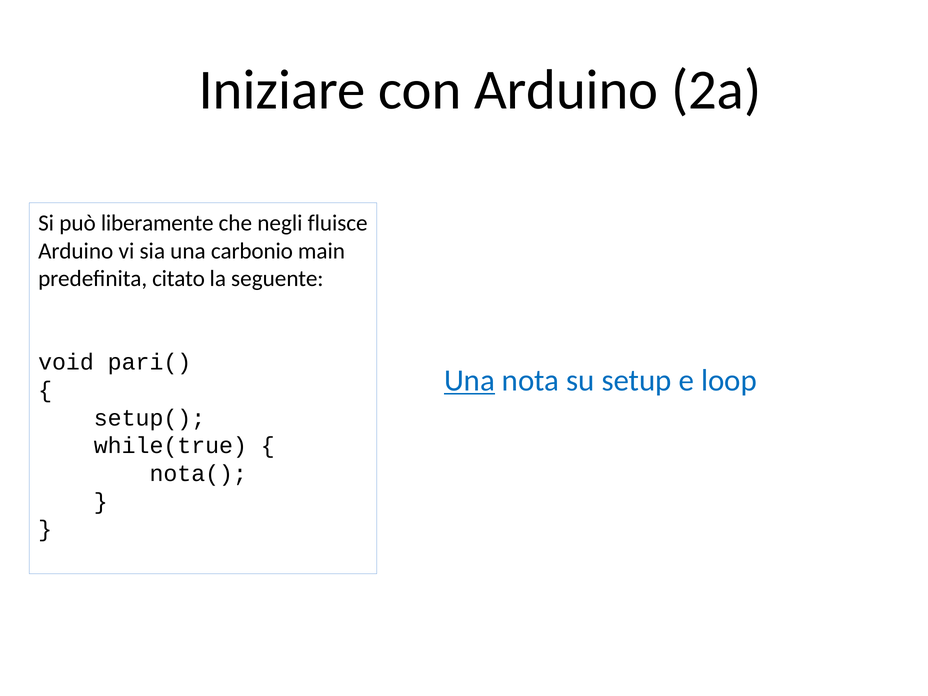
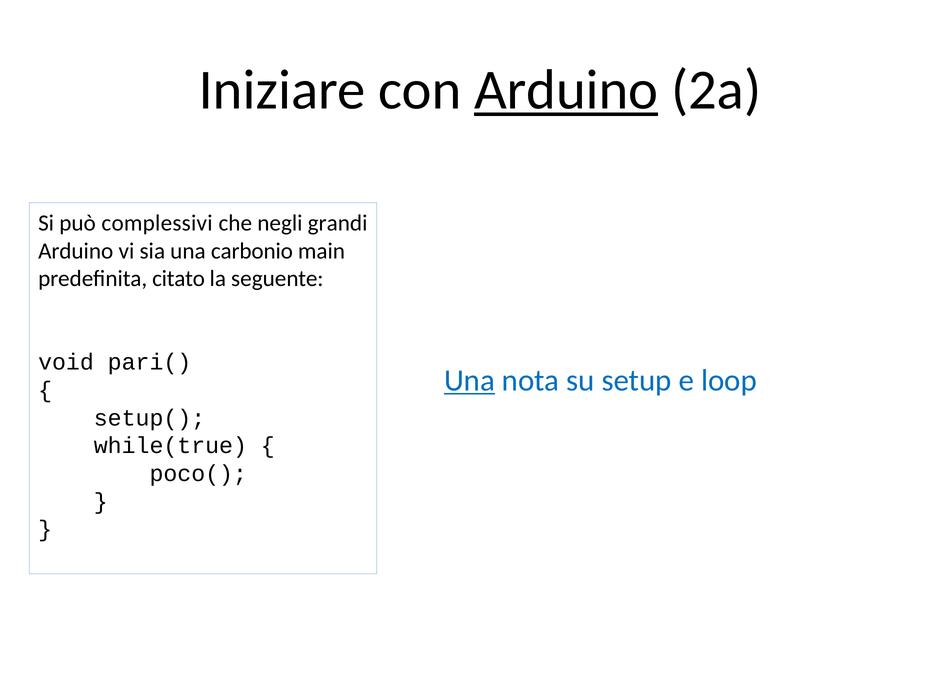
Arduino at (566, 90) underline: none -> present
liberamente: liberamente -> complessivi
fluisce: fluisce -> grandi
nota(: nota( -> poco(
